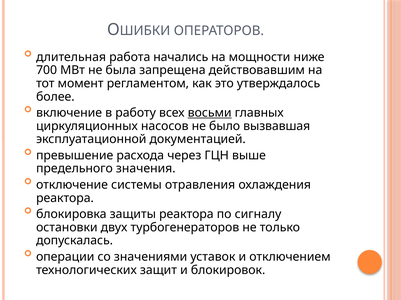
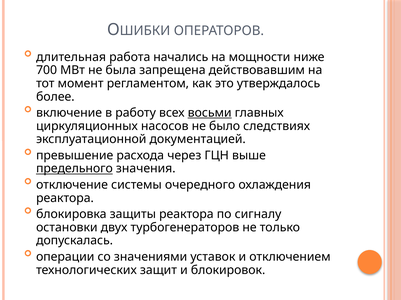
вызвавшая: вызвавшая -> следствиях
предельного underline: none -> present
отравления: отравления -> очередного
